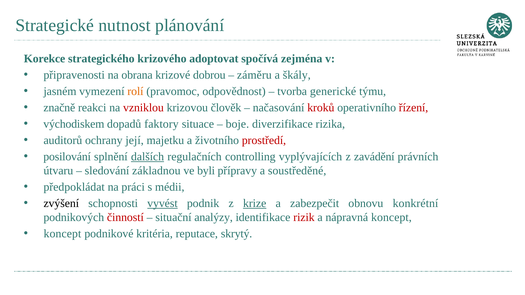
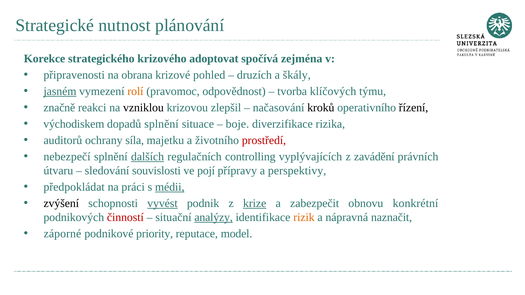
dobrou: dobrou -> pohled
záměru: záměru -> druzích
jasném underline: none -> present
generické: generické -> klíčových
vzniklou colour: red -> black
člověk: člověk -> zlepšil
kroků colour: red -> black
řízení colour: red -> black
dopadů faktory: faktory -> splnění
její: její -> síla
posilování: posilování -> nebezpečí
základnou: základnou -> souvislosti
byli: byli -> pojí
soustředěné: soustředěné -> perspektivy
médii underline: none -> present
analýzy underline: none -> present
rizik colour: red -> orange
nápravná koncept: koncept -> naznačit
koncept at (62, 234): koncept -> záporné
kritéria: kritéria -> priority
skrytý: skrytý -> model
